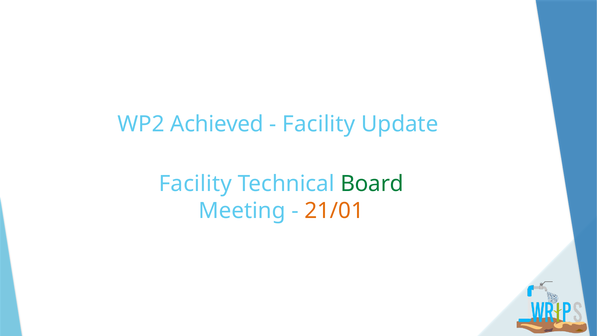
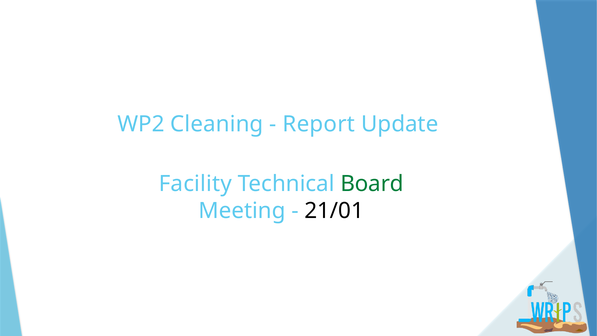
Achieved: Achieved -> Cleaning
Facility at (319, 124): Facility -> Report
21/01 colour: orange -> black
